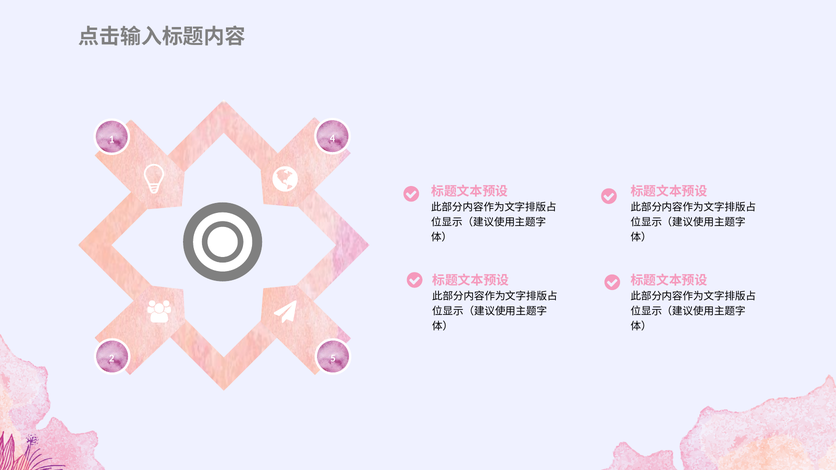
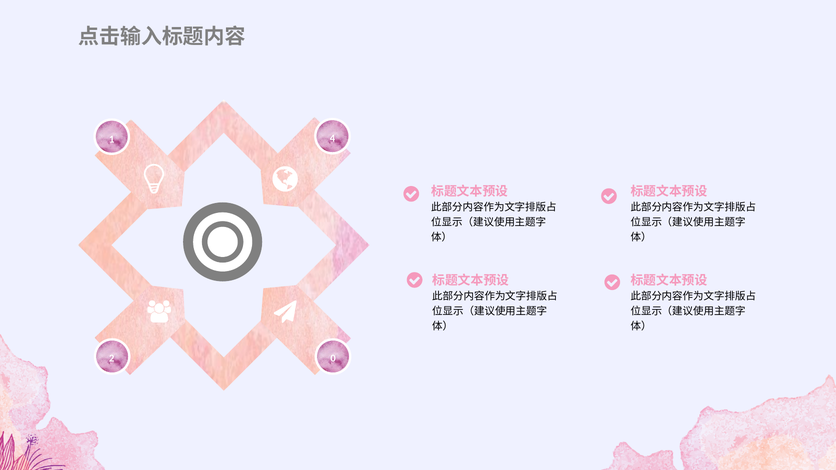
5: 5 -> 0
